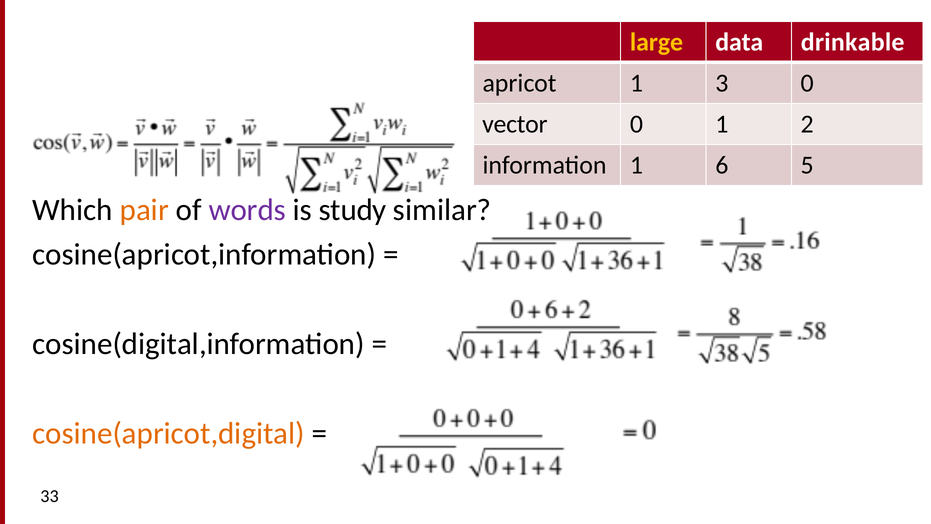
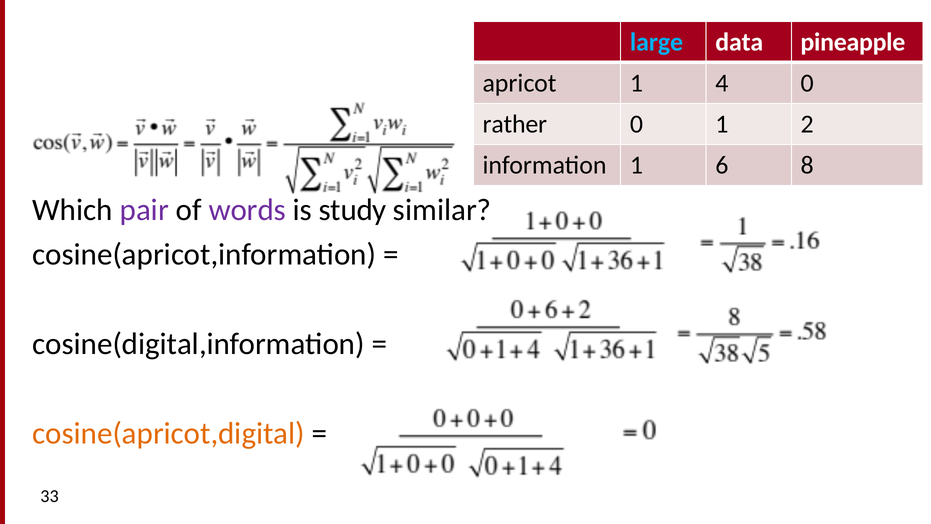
large colour: yellow -> light blue
drinkable: drinkable -> pineapple
3: 3 -> 4
vector: vector -> rather
5: 5 -> 8
pair colour: orange -> purple
